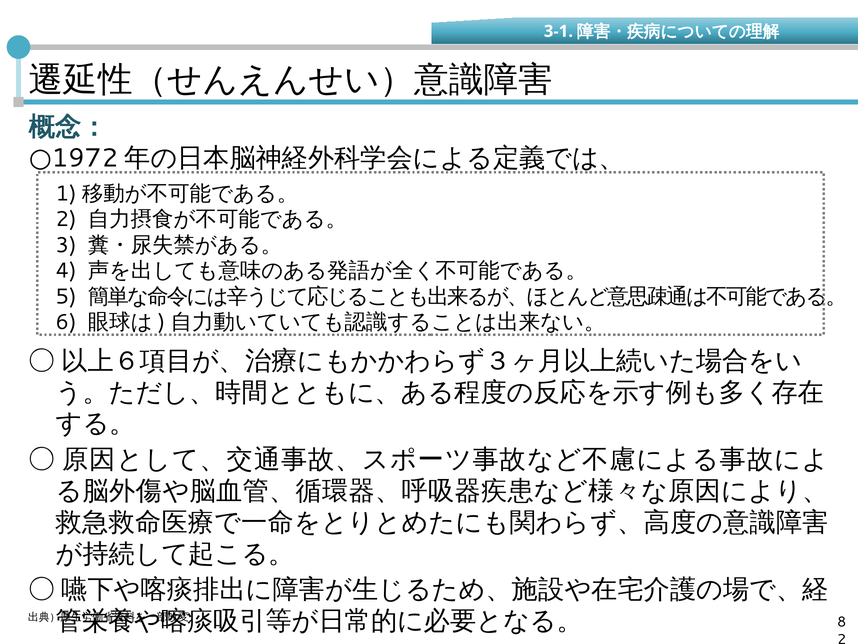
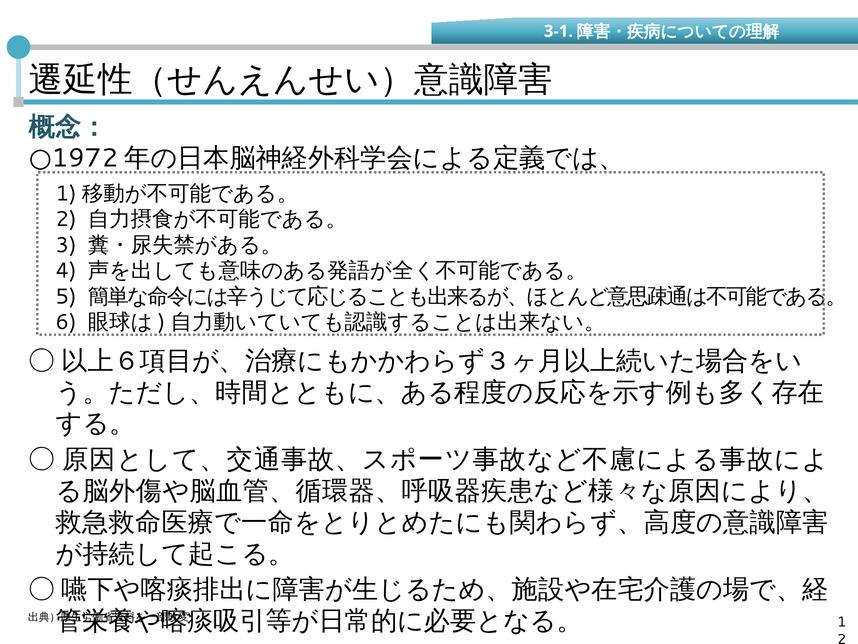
8: 8 -> 1
